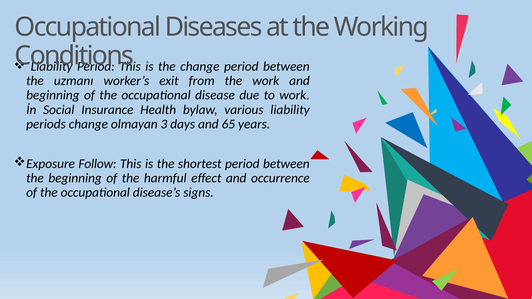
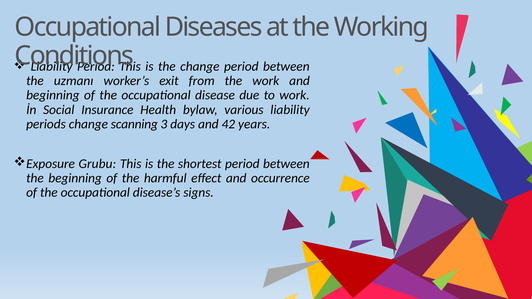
olmayan: olmayan -> scanning
65: 65 -> 42
Follow: Follow -> Grubu
